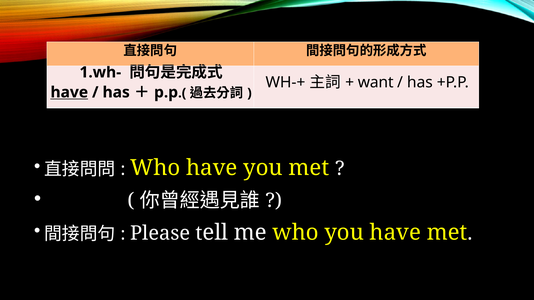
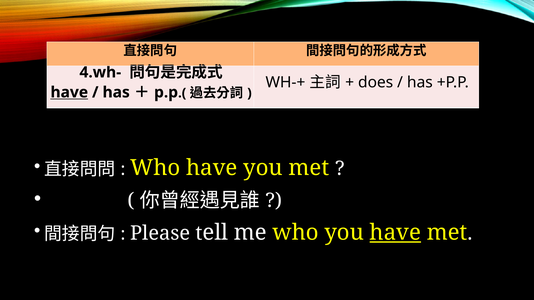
1.wh-: 1.wh- -> 4.wh-
want: want -> does
have at (395, 233) underline: none -> present
